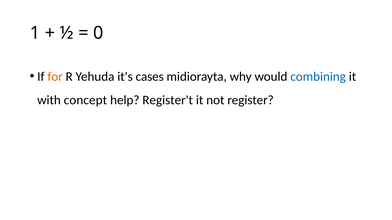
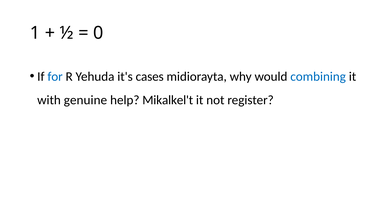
for colour: orange -> blue
concept: concept -> genuine
Register't: Register't -> Mikalkel't
